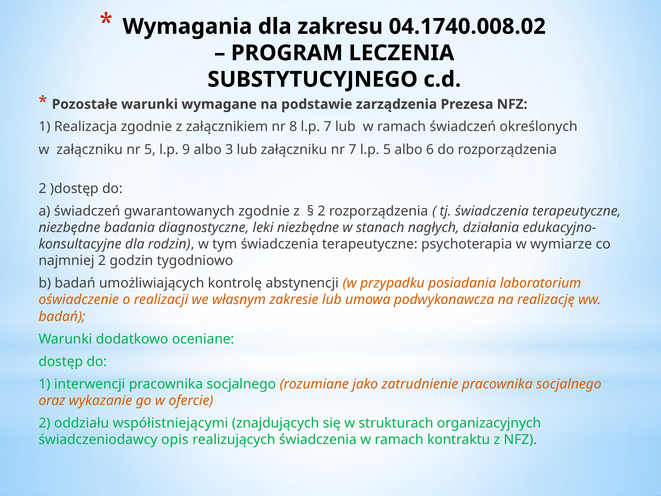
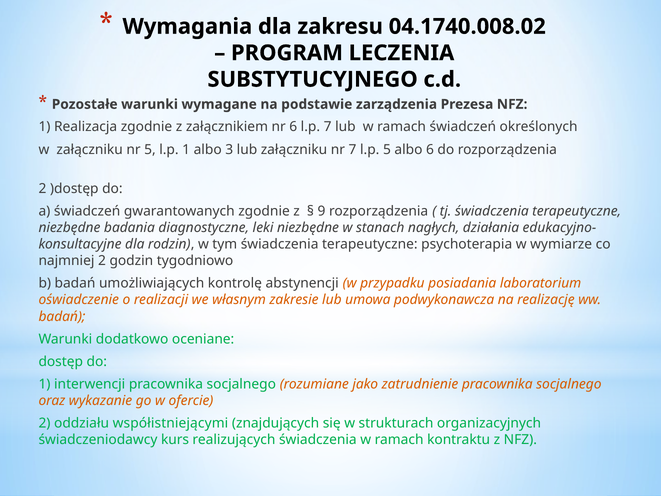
nr 8: 8 -> 6
l.p 9: 9 -> 1
2 at (322, 211): 2 -> 9
opis: opis -> kurs
